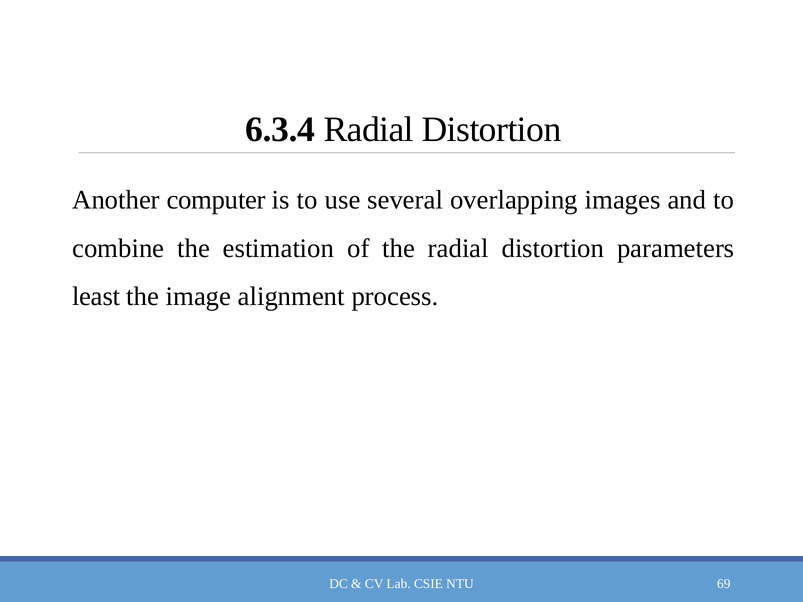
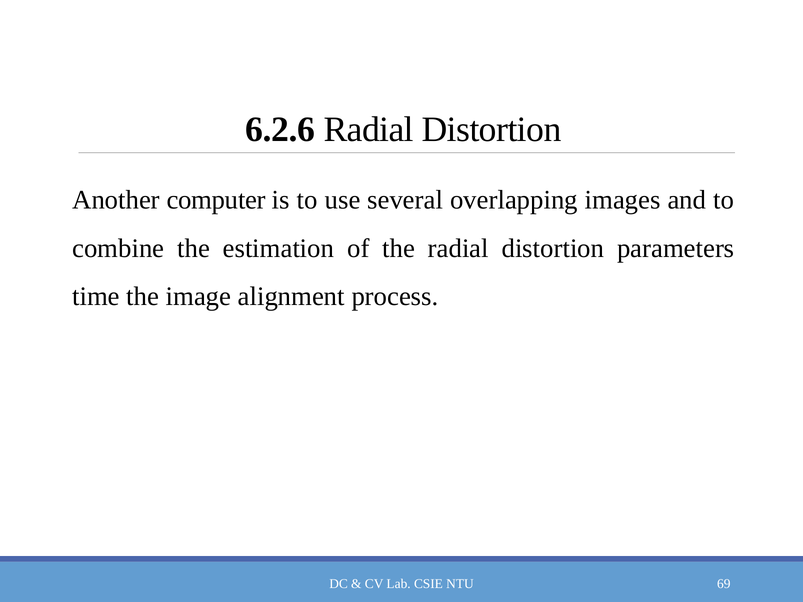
6.3.4: 6.3.4 -> 6.2.6
least: least -> time
